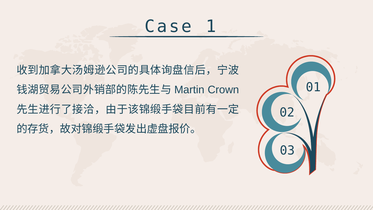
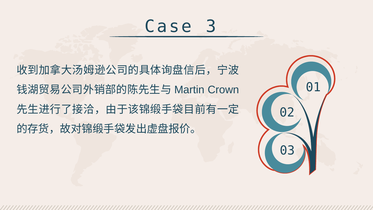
1: 1 -> 3
